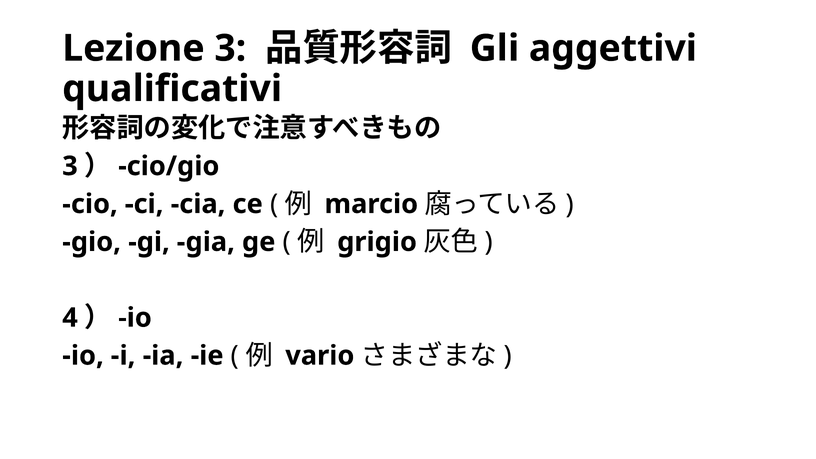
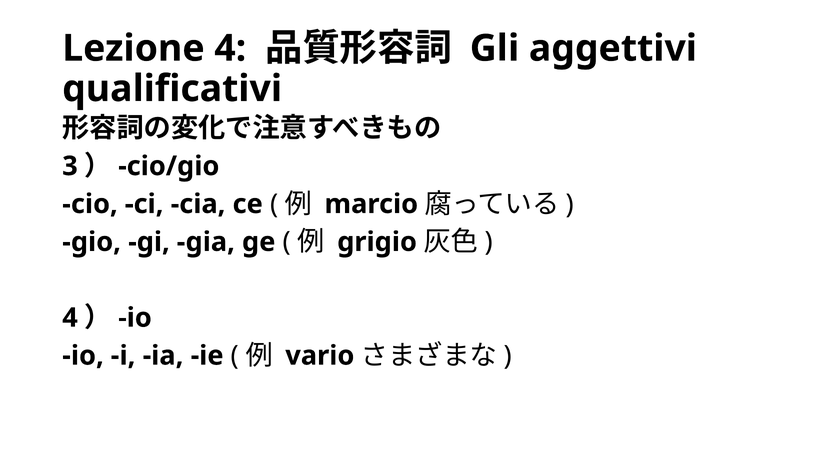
Lezione 3: 3 -> 4
